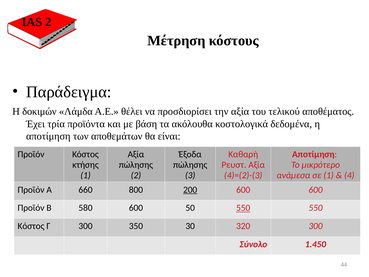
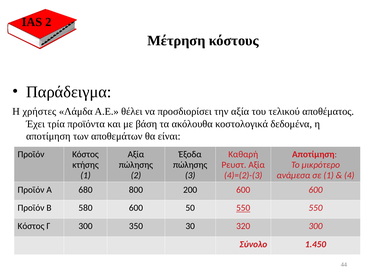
δοκιμών: δοκιμών -> χρήστες
660: 660 -> 680
200 underline: present -> none
